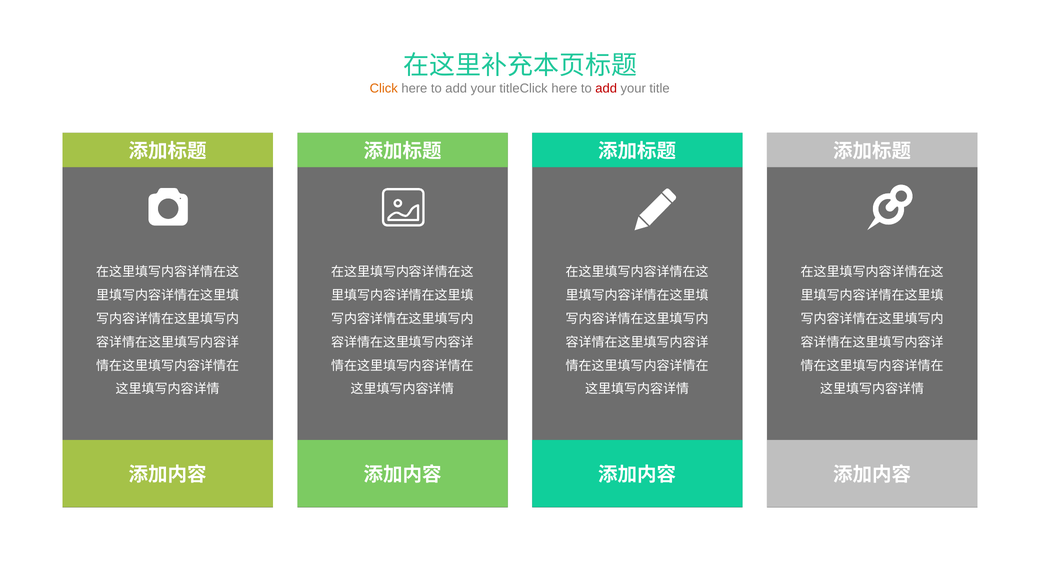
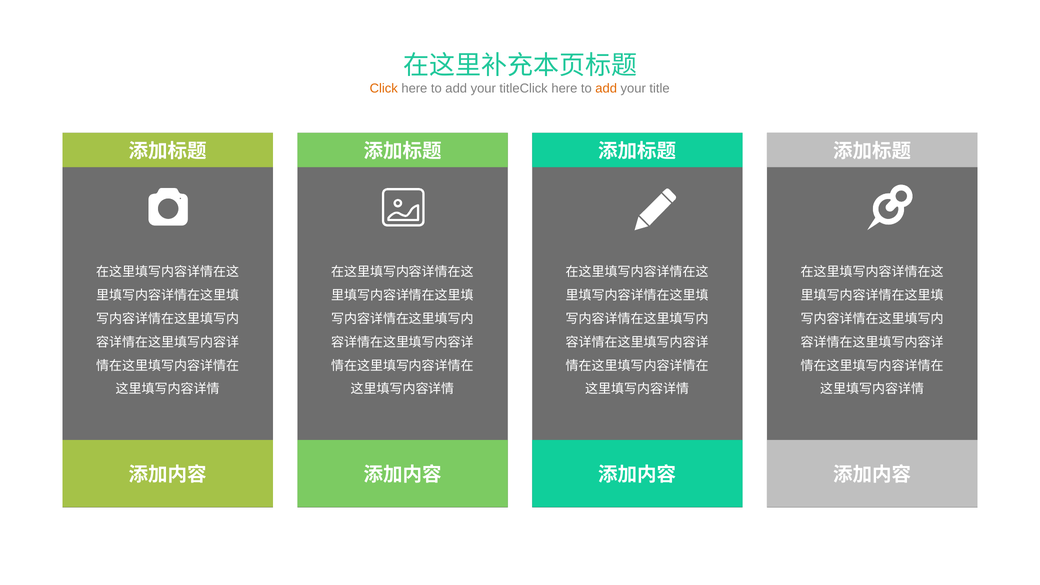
add at (606, 88) colour: red -> orange
